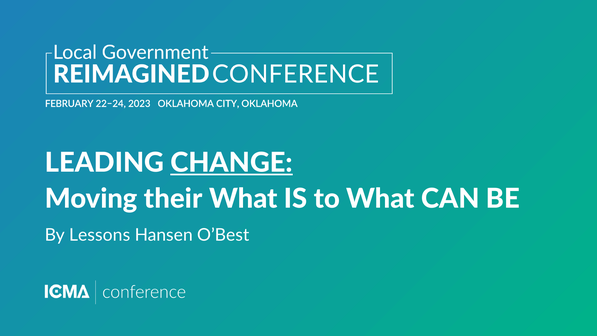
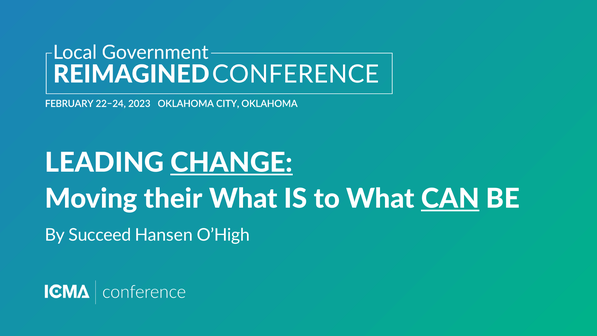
CAN underline: none -> present
Lessons: Lessons -> Succeed
O’Best: O’Best -> O’High
